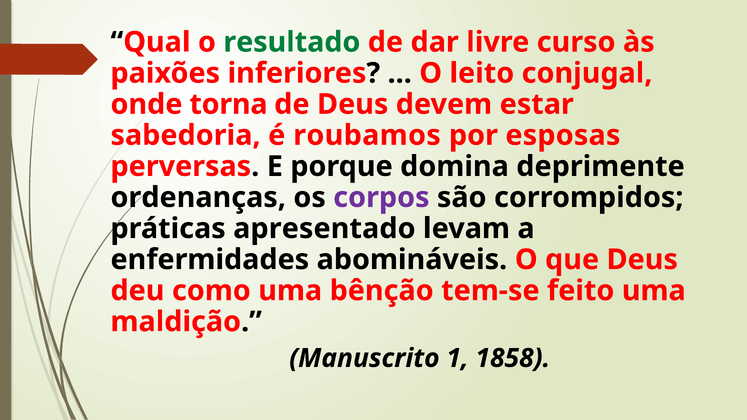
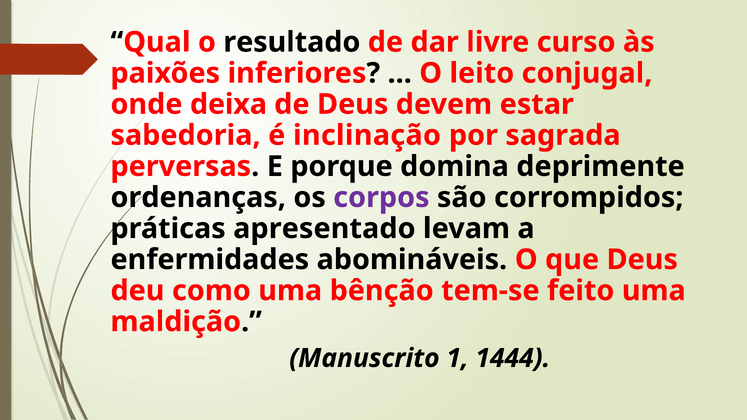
resultado colour: green -> black
torna: torna -> deixa
roubamos: roubamos -> inclinação
esposas: esposas -> sagrada
1858: 1858 -> 1444
